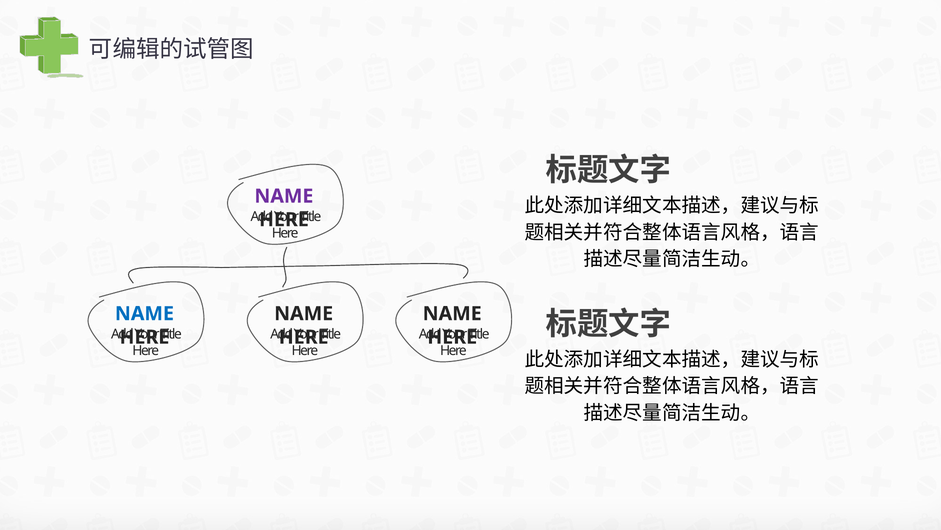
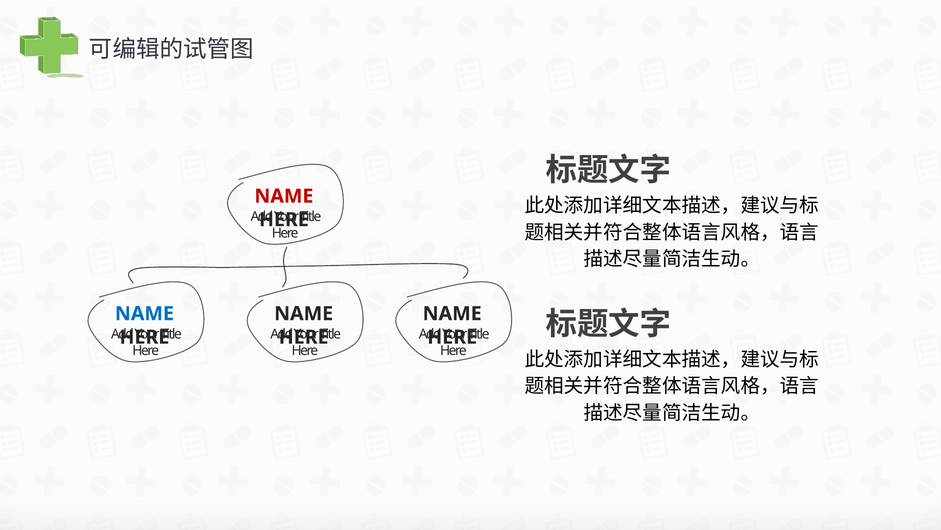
NAME at (284, 196) colour: purple -> red
